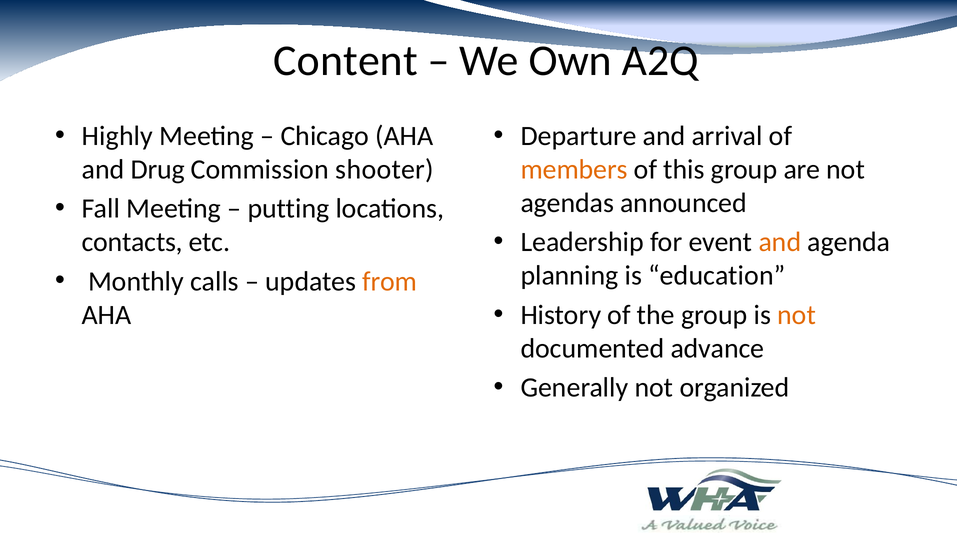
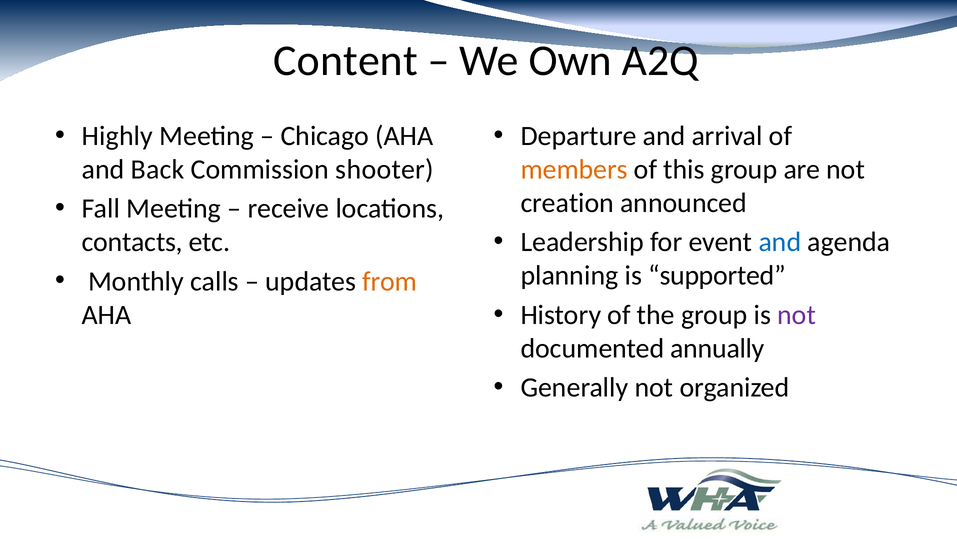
Drug: Drug -> Back
agendas: agendas -> creation
putting: putting -> receive
and at (780, 242) colour: orange -> blue
education: education -> supported
not at (797, 314) colour: orange -> purple
advance: advance -> annually
